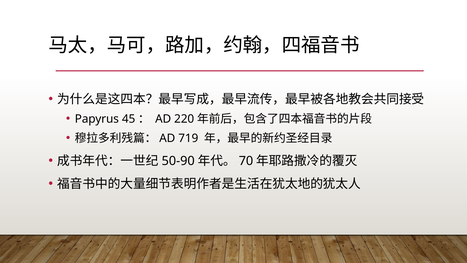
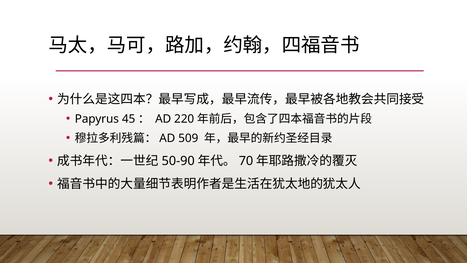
719: 719 -> 509
